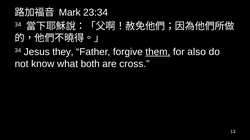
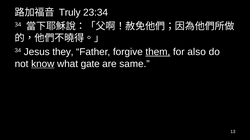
Mark: Mark -> Truly
know underline: none -> present
both: both -> gate
cross: cross -> same
